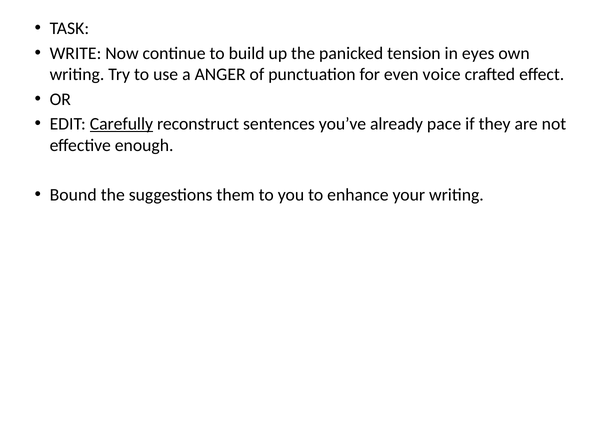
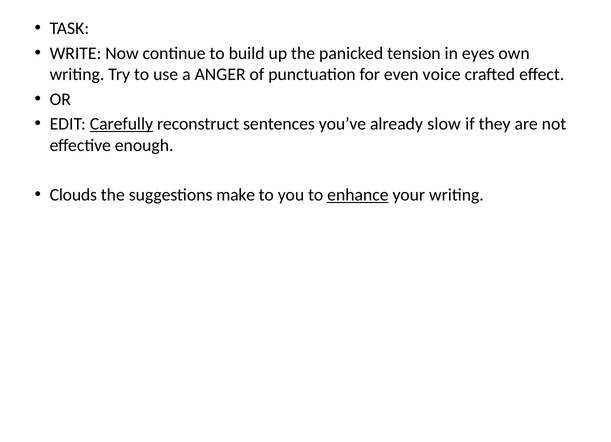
pace: pace -> slow
Bound: Bound -> Clouds
them: them -> make
enhance underline: none -> present
